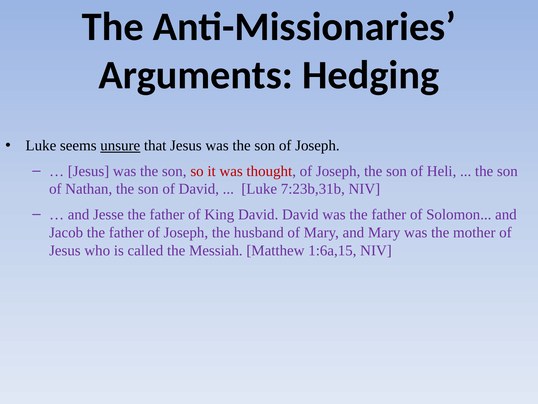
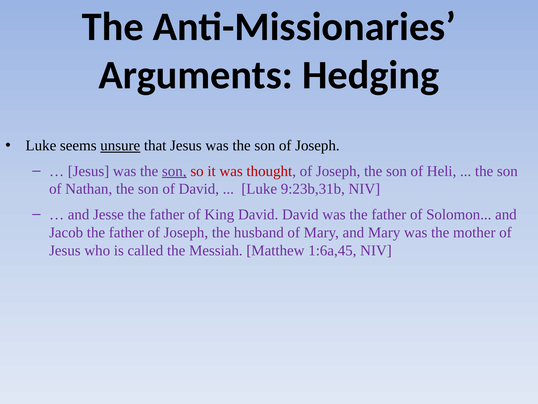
son at (174, 171) underline: none -> present
7:23b,31b: 7:23b,31b -> 9:23b,31b
1:6a,15: 1:6a,15 -> 1:6a,45
